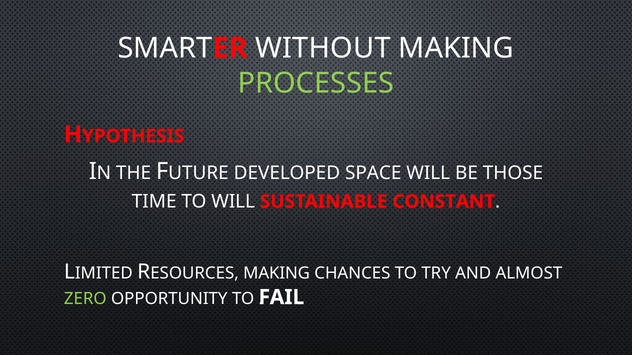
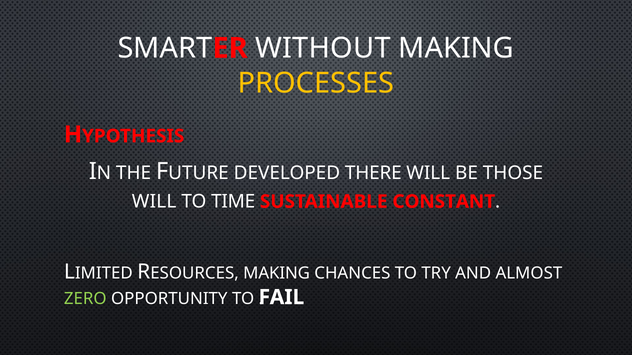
PROCESSES colour: light green -> yellow
SPACE: SPACE -> THERE
TIME at (154, 202): TIME -> WILL
TO WILL: WILL -> TIME
